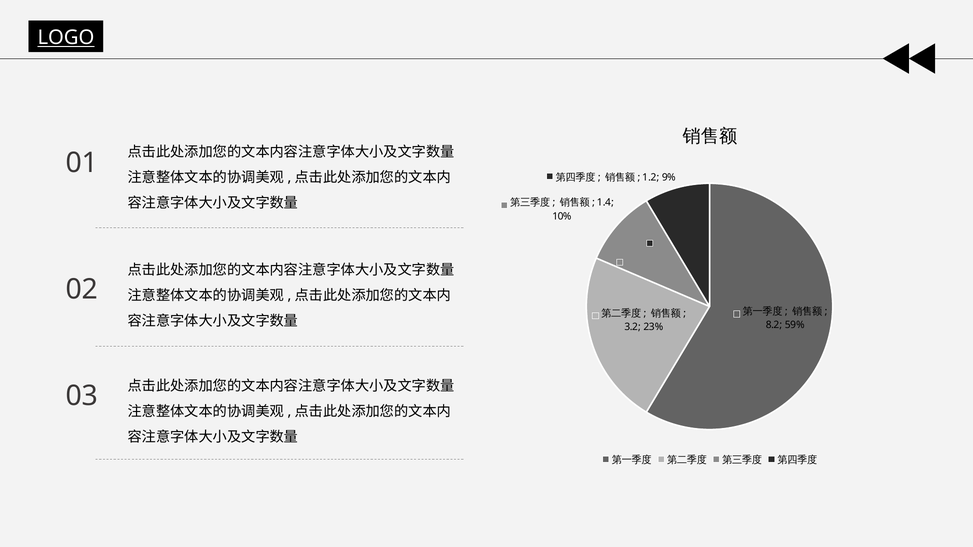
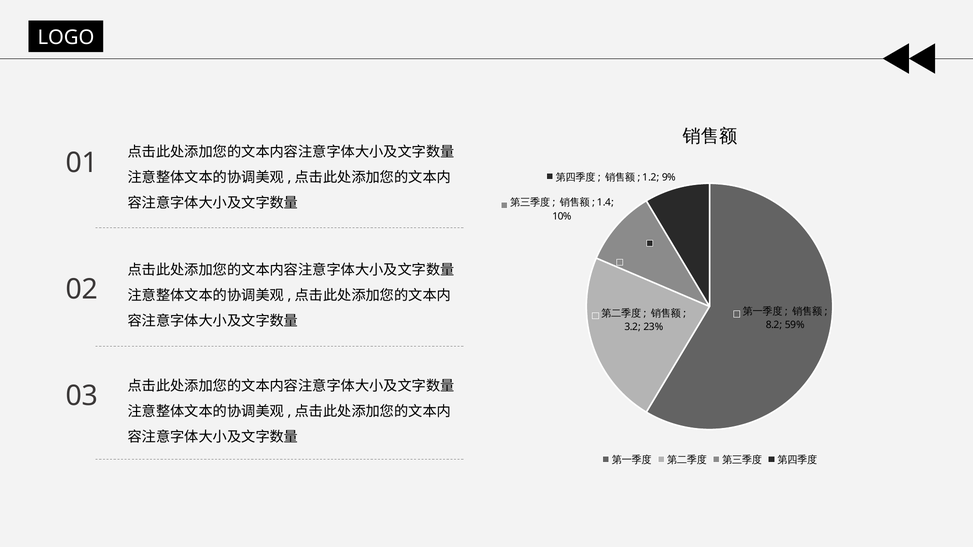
LOGO underline: present -> none
